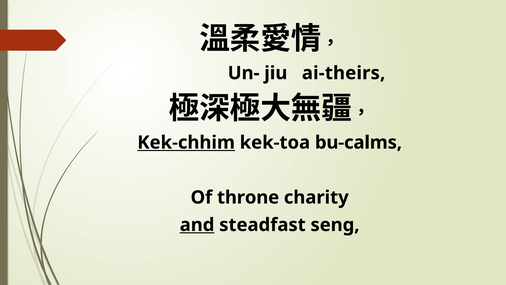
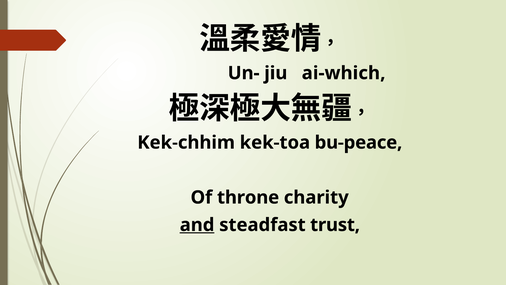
ai-theirs: ai-theirs -> ai-which
Kek-chhim underline: present -> none
bu-calms: bu-calms -> bu-peace
seng: seng -> trust
